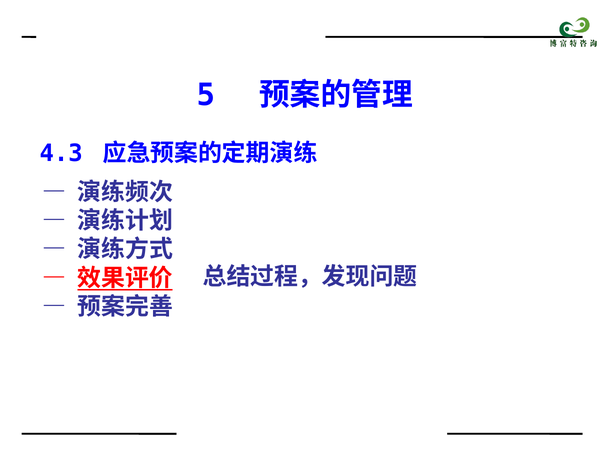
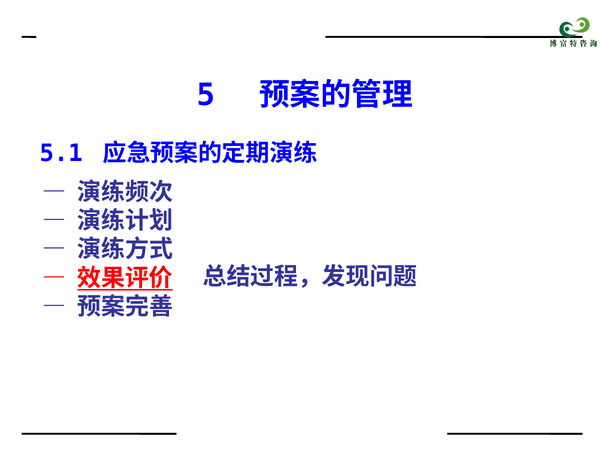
4.3: 4.3 -> 5.1
